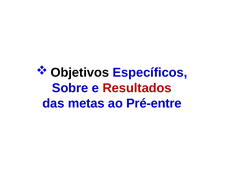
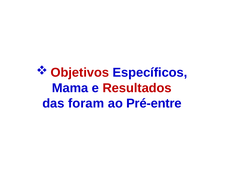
Objetivos colour: black -> red
Sobre: Sobre -> Mama
metas: metas -> foram
